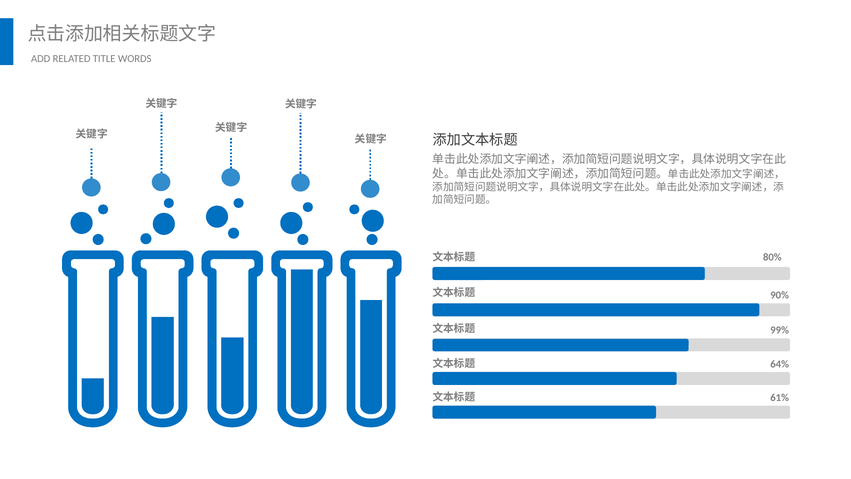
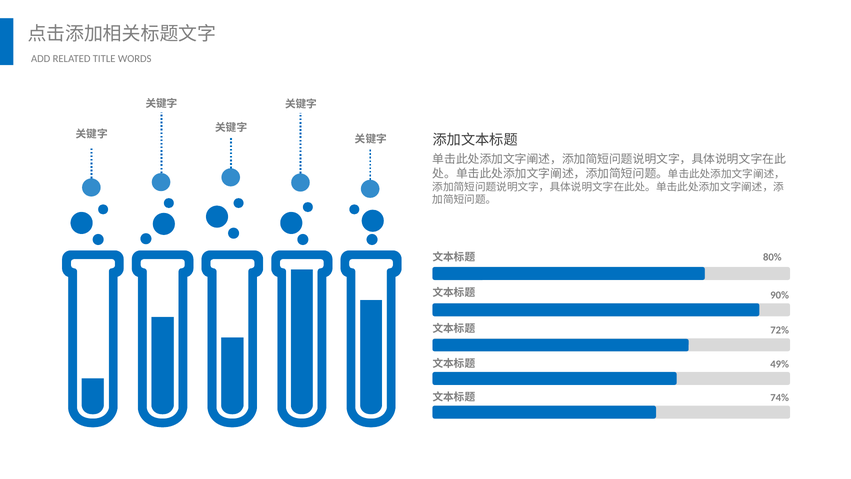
99%: 99% -> 72%
64%: 64% -> 49%
61%: 61% -> 74%
